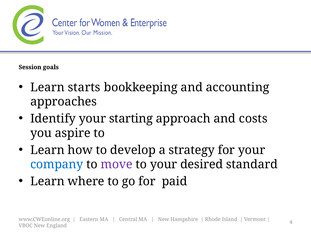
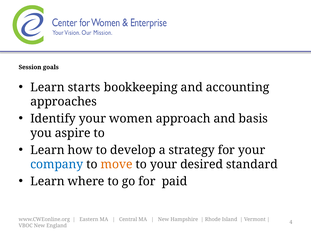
starting: starting -> women
costs: costs -> basis
move colour: purple -> orange
